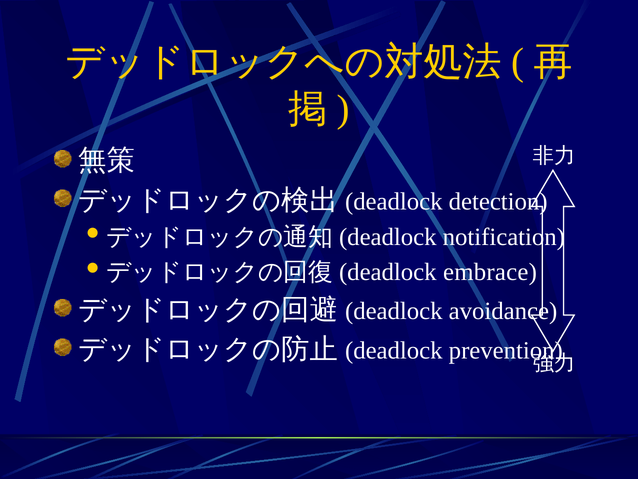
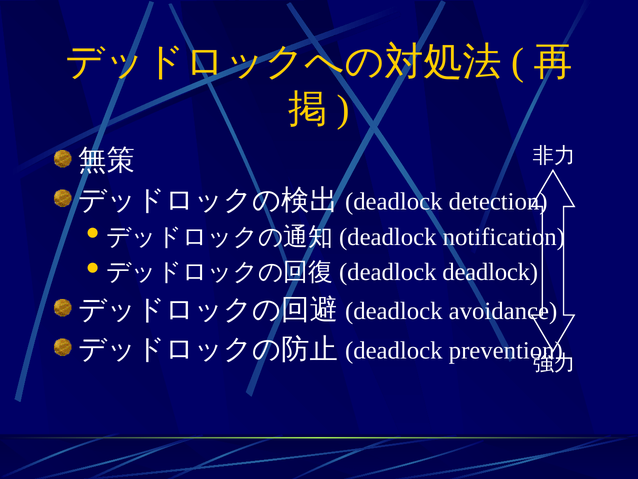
embrace at (490, 272): embrace -> deadlock
